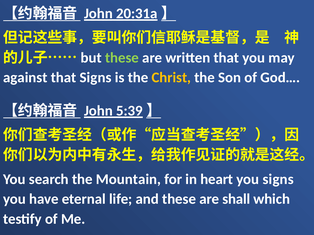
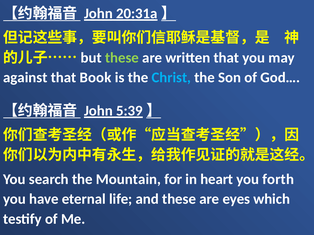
that Signs: Signs -> Book
Christ colour: yellow -> light blue
you signs: signs -> forth
shall: shall -> eyes
